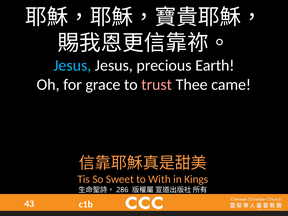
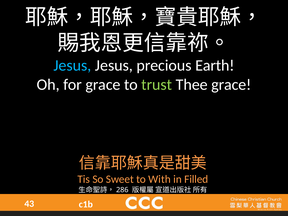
trust colour: pink -> light green
Thee came: came -> grace
Kings: Kings -> Filled
